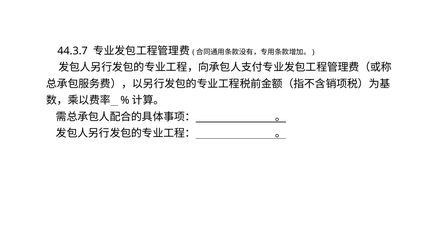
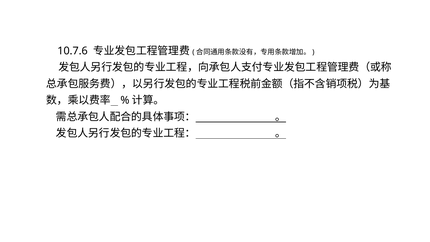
44.3.7: 44.3.7 -> 10.7.6
